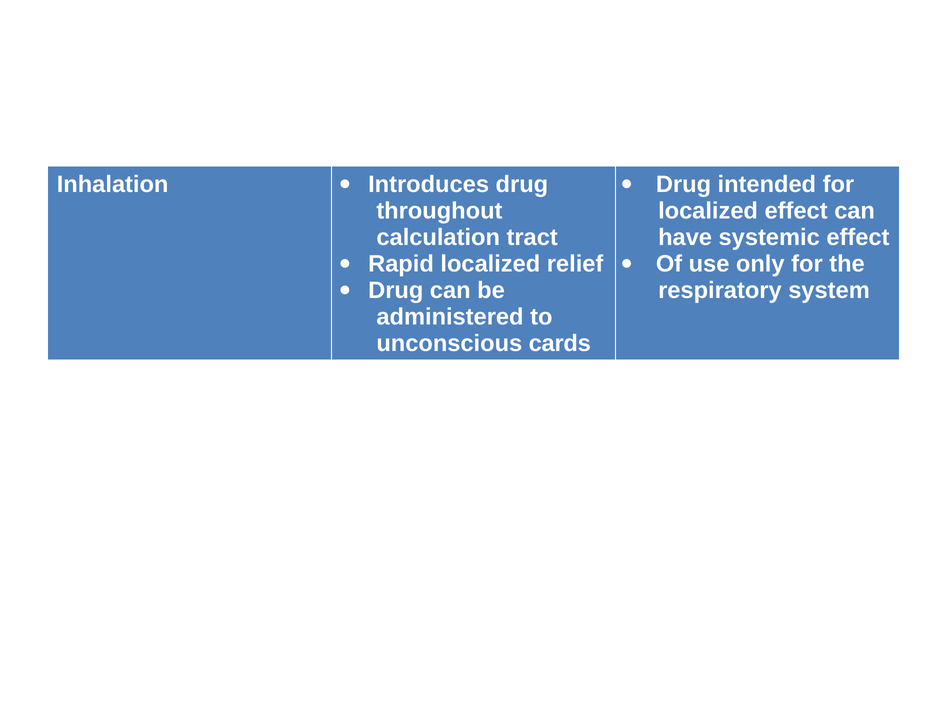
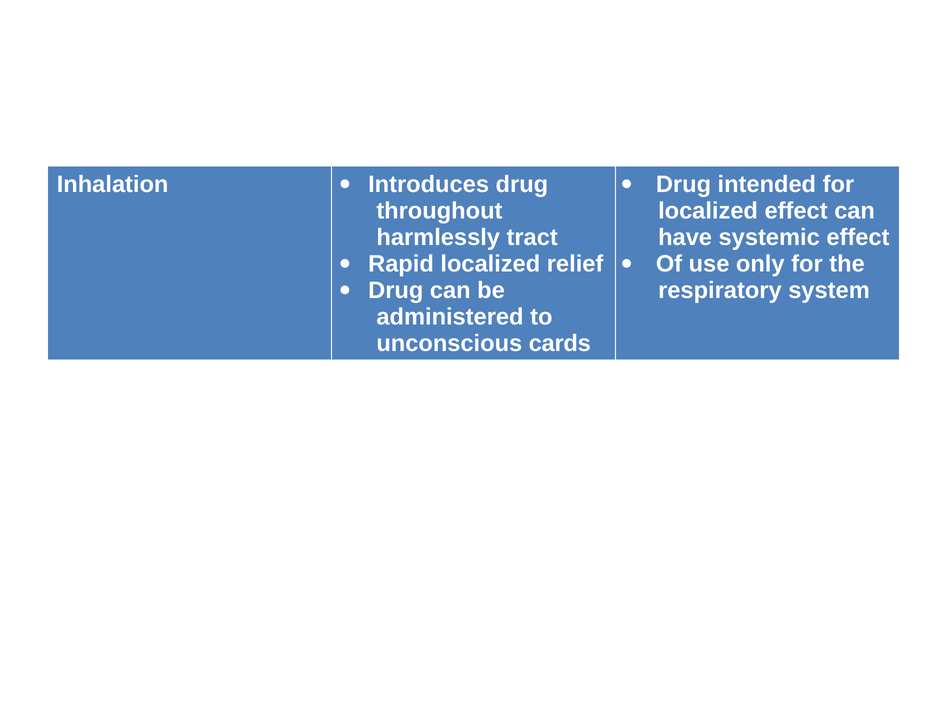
calculation: calculation -> harmlessly
